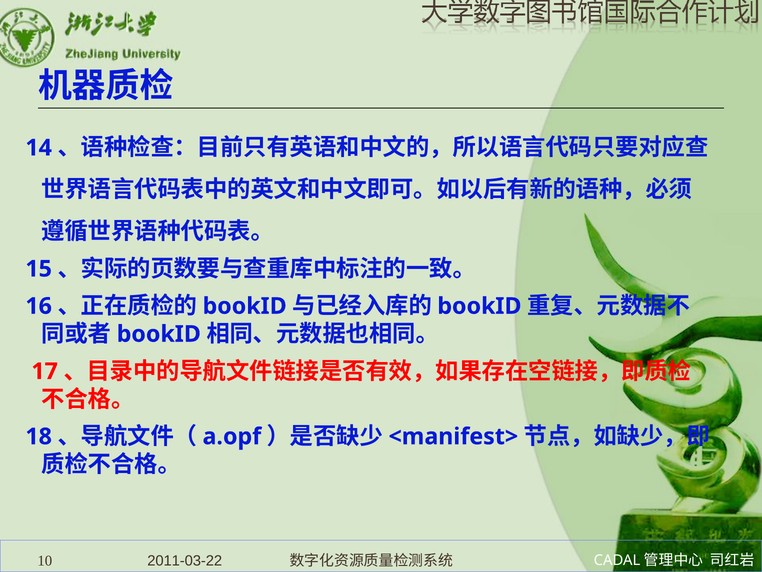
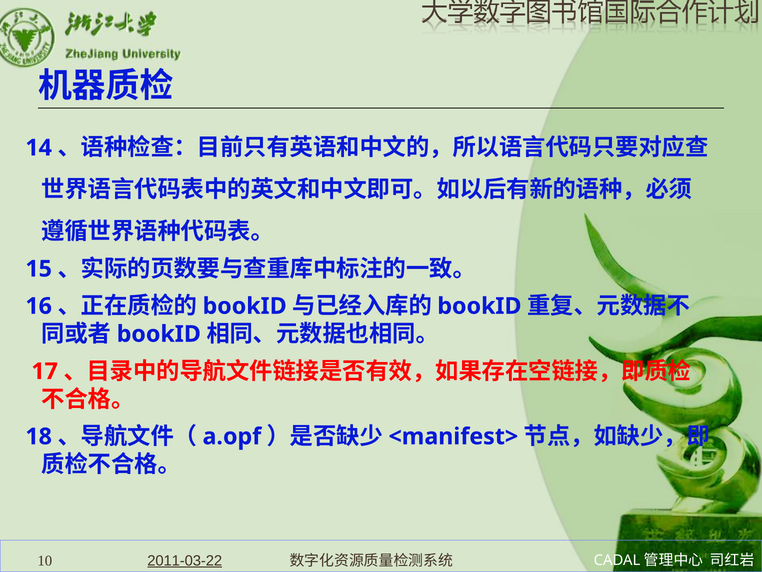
2011-03-22 underline: none -> present
